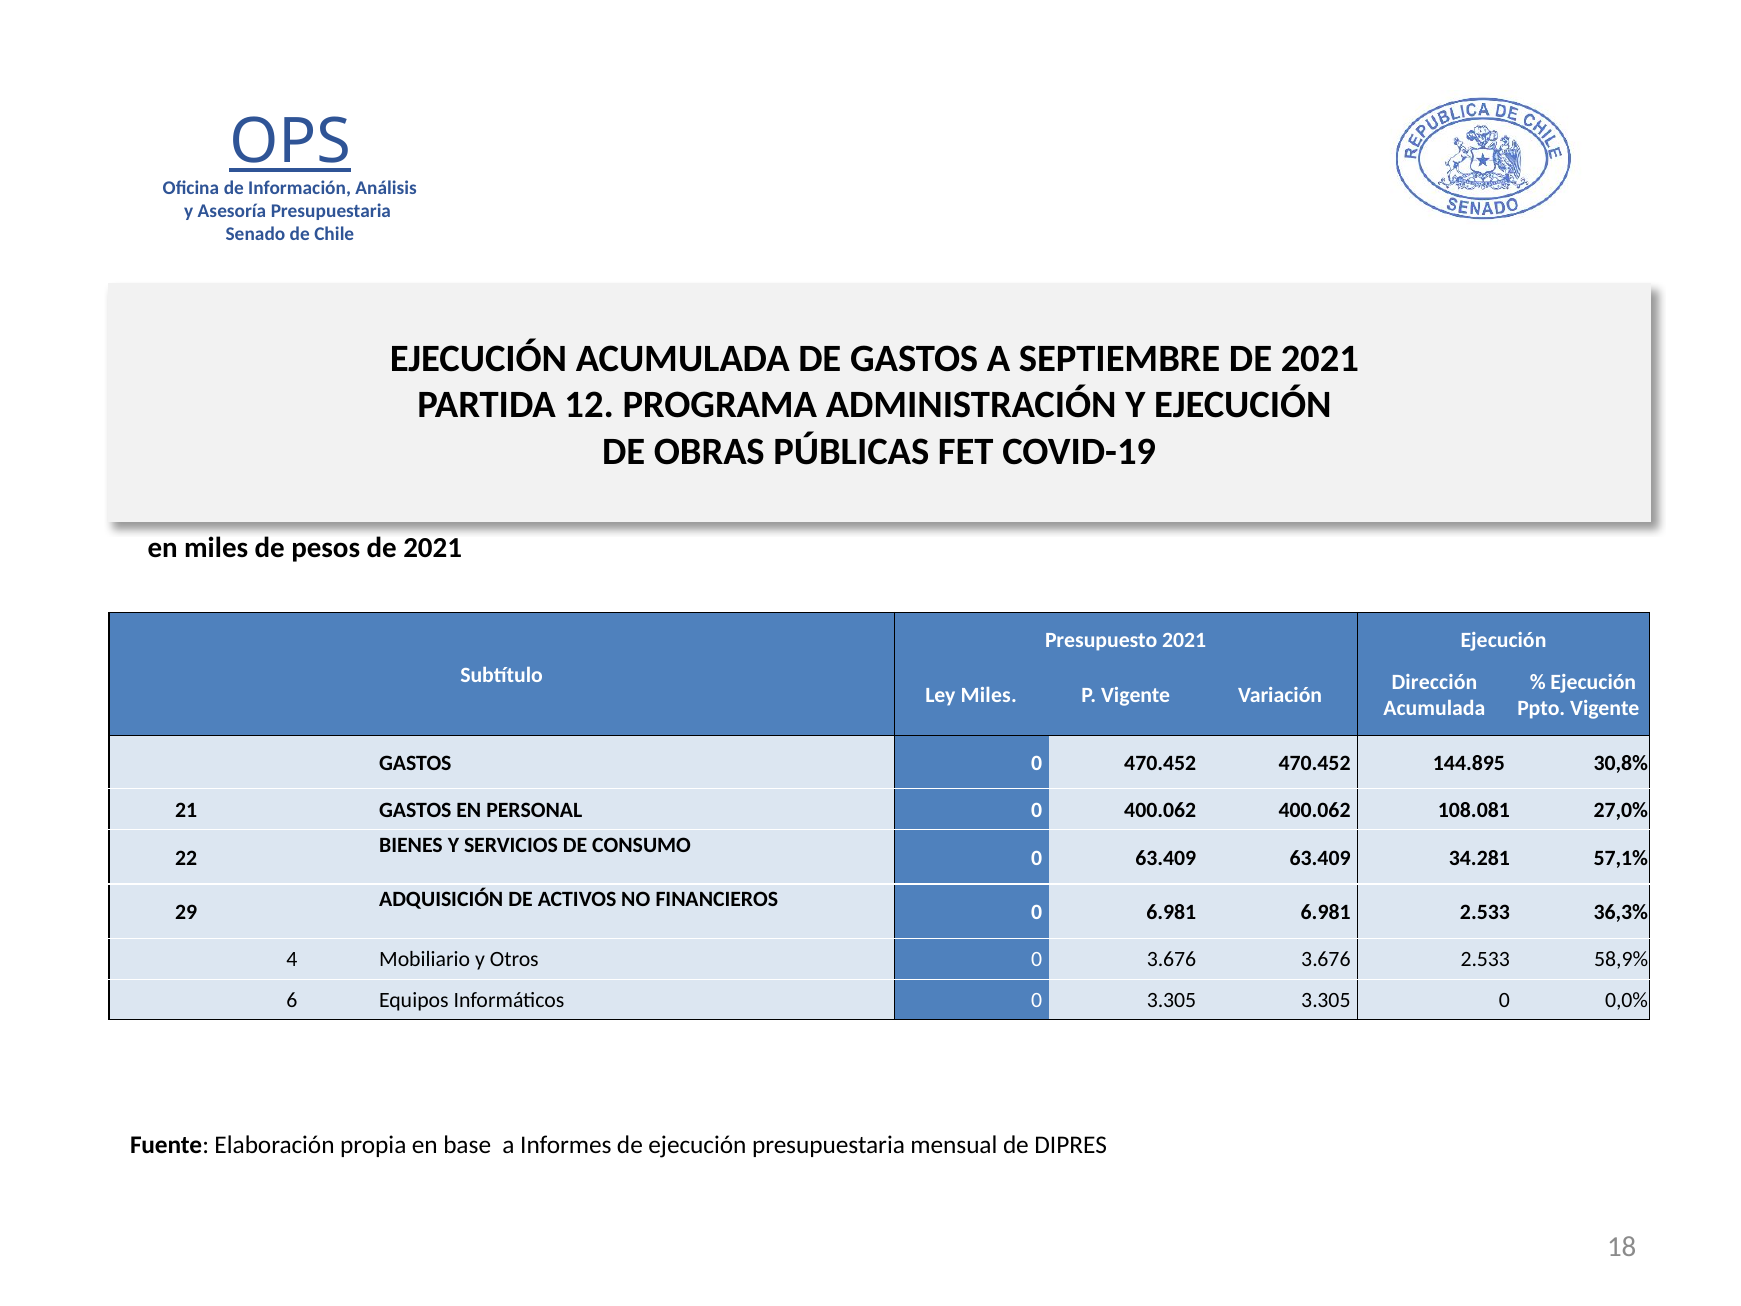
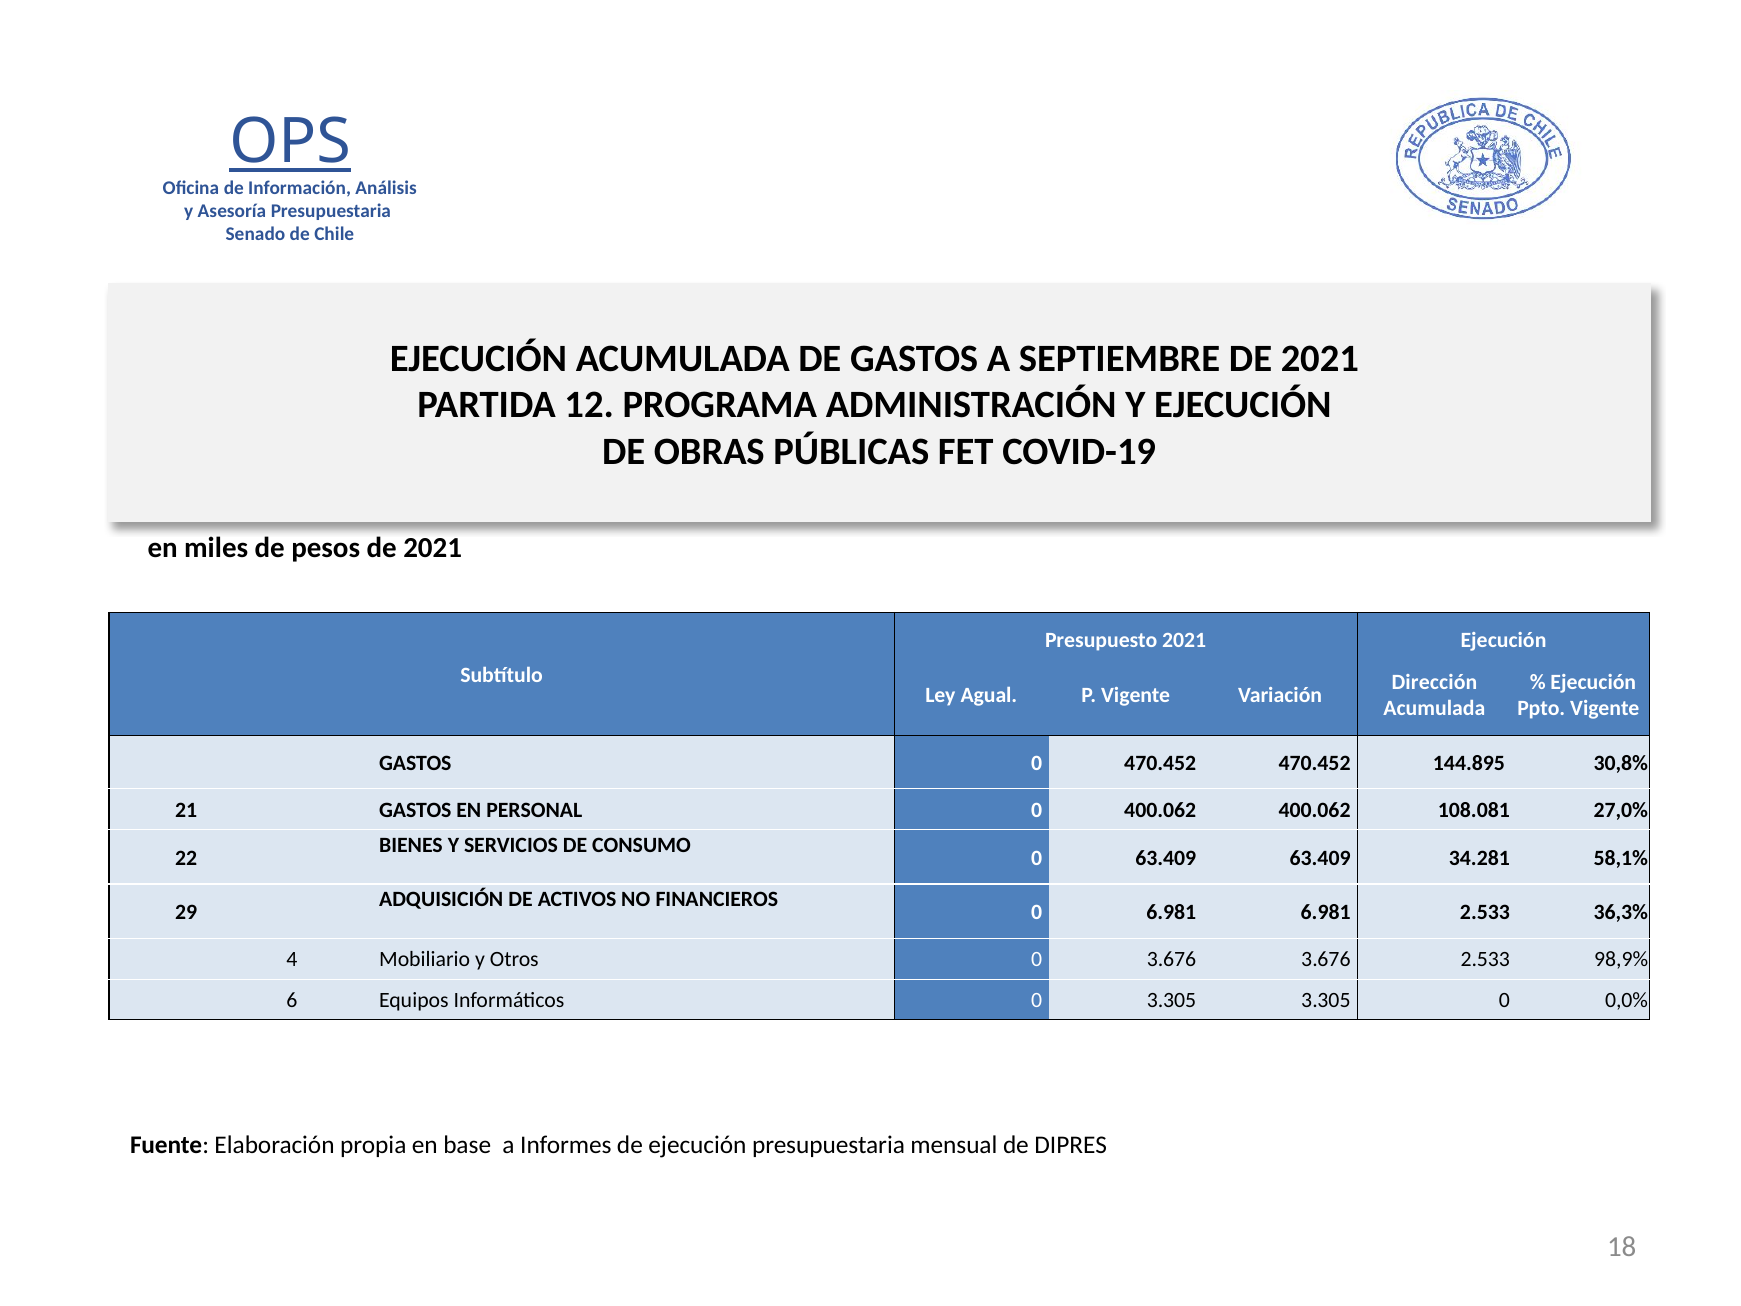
Ley Miles: Miles -> Agual
57,1%: 57,1% -> 58,1%
58,9%: 58,9% -> 98,9%
